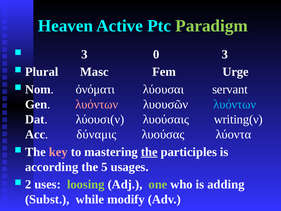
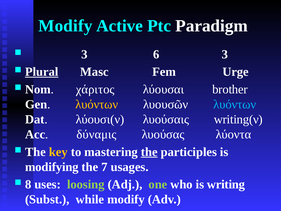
Heaven at (65, 26): Heaven -> Modify
Paradigm colour: light green -> white
0: 0 -> 6
Plural underline: none -> present
ὀνόματι: ὀνόματι -> χάριτος
servant: servant -> brother
λυόντων at (97, 104) colour: pink -> yellow
key colour: pink -> yellow
according: according -> modifying
5: 5 -> 7
2: 2 -> 8
adding: adding -> writing
